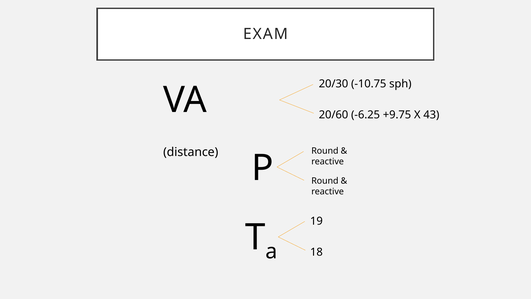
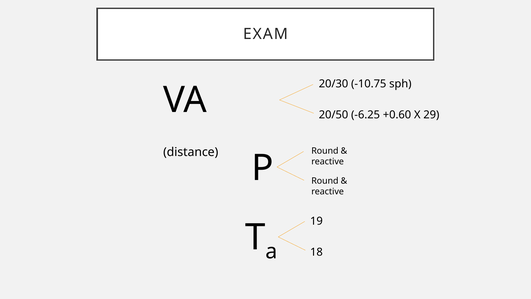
20/60: 20/60 -> 20/50
+9.75: +9.75 -> +0.60
43: 43 -> 29
